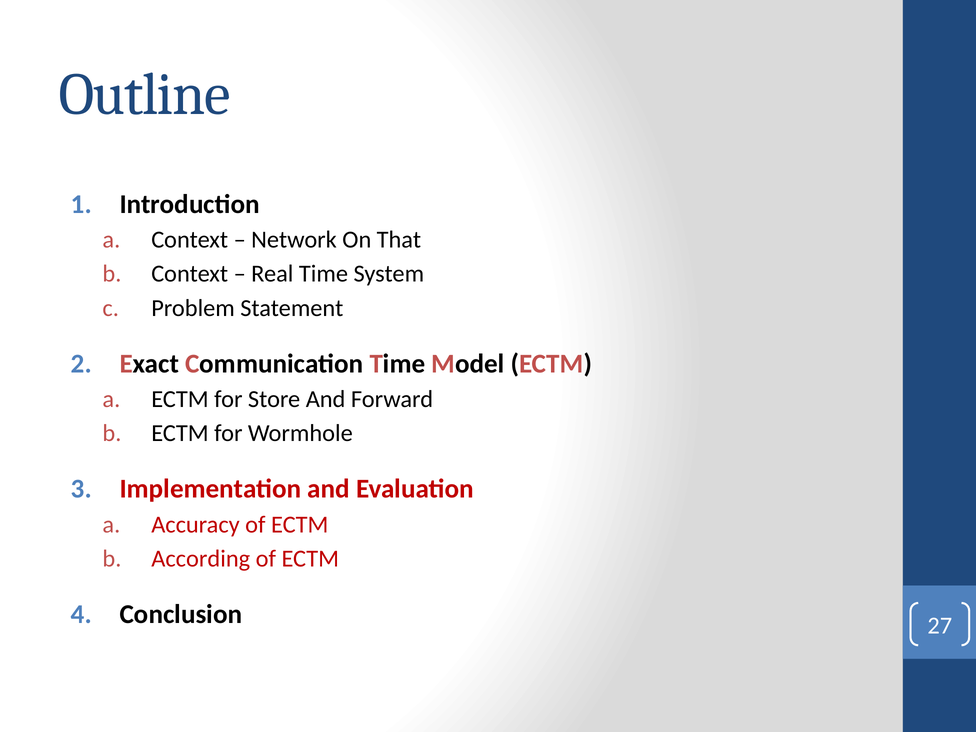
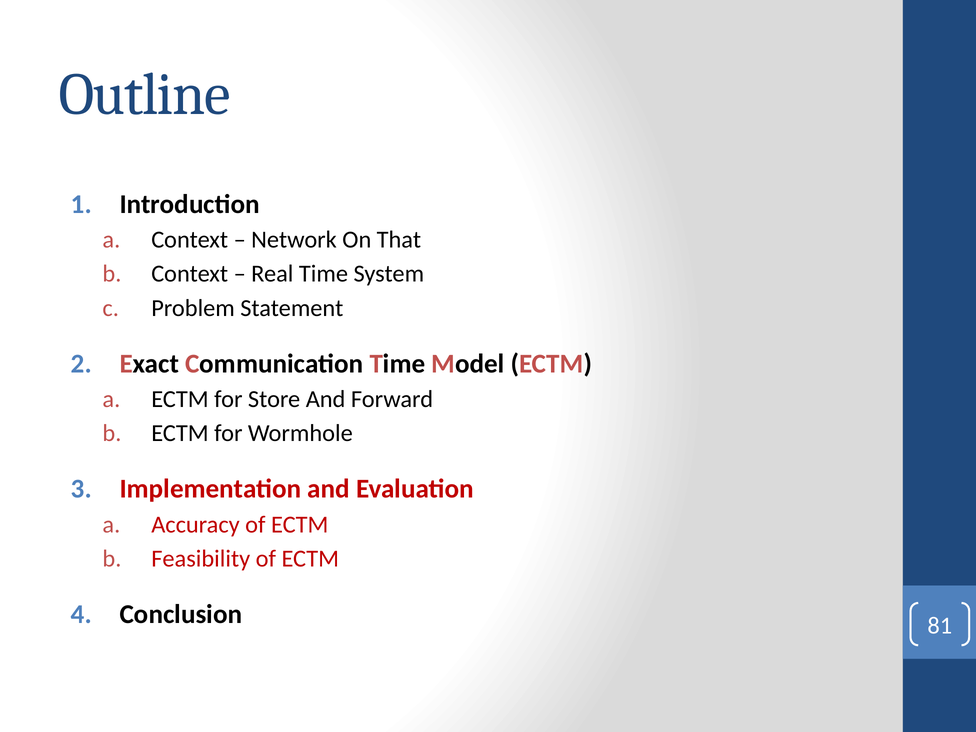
According: According -> Feasibility
27: 27 -> 81
